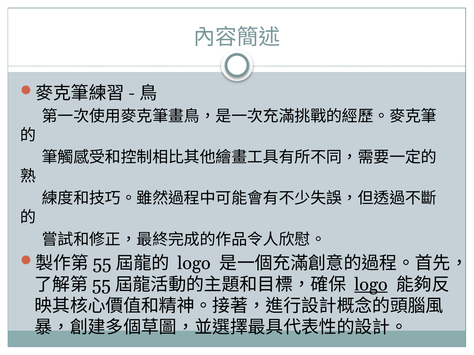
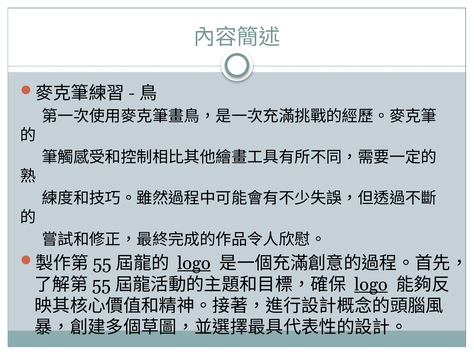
logo at (194, 264) underline: none -> present
